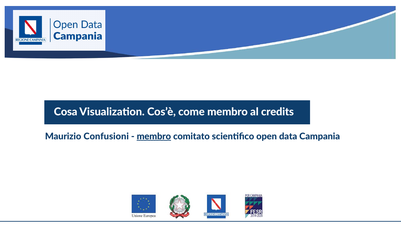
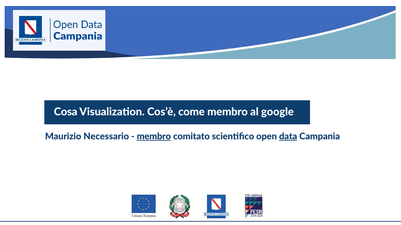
credits: credits -> google
Confusioni: Confusioni -> Necessario
data underline: none -> present
